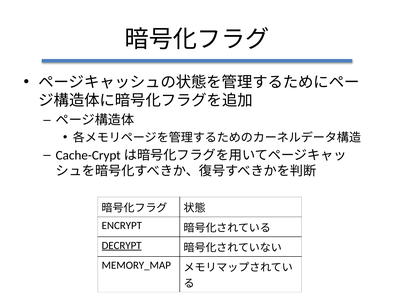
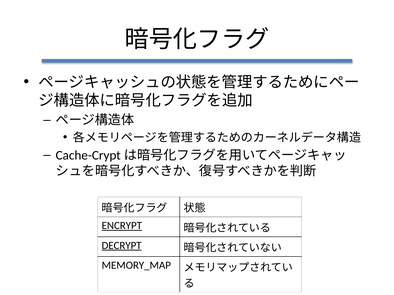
ENCRYPT underline: none -> present
